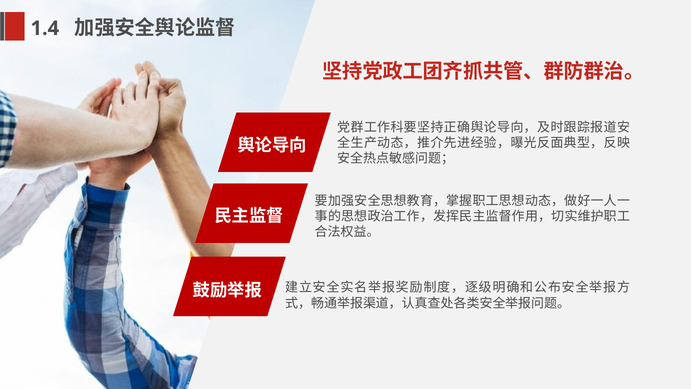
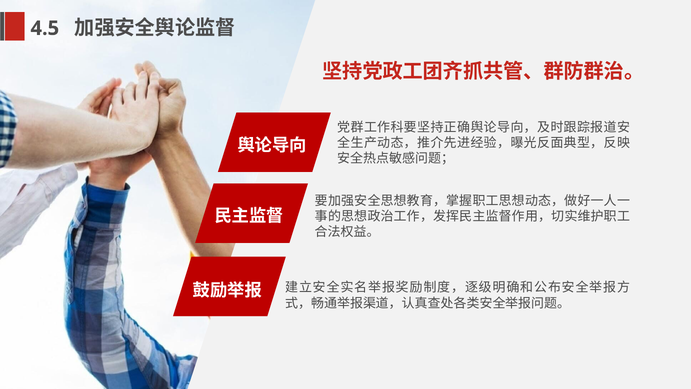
1.4: 1.4 -> 4.5
